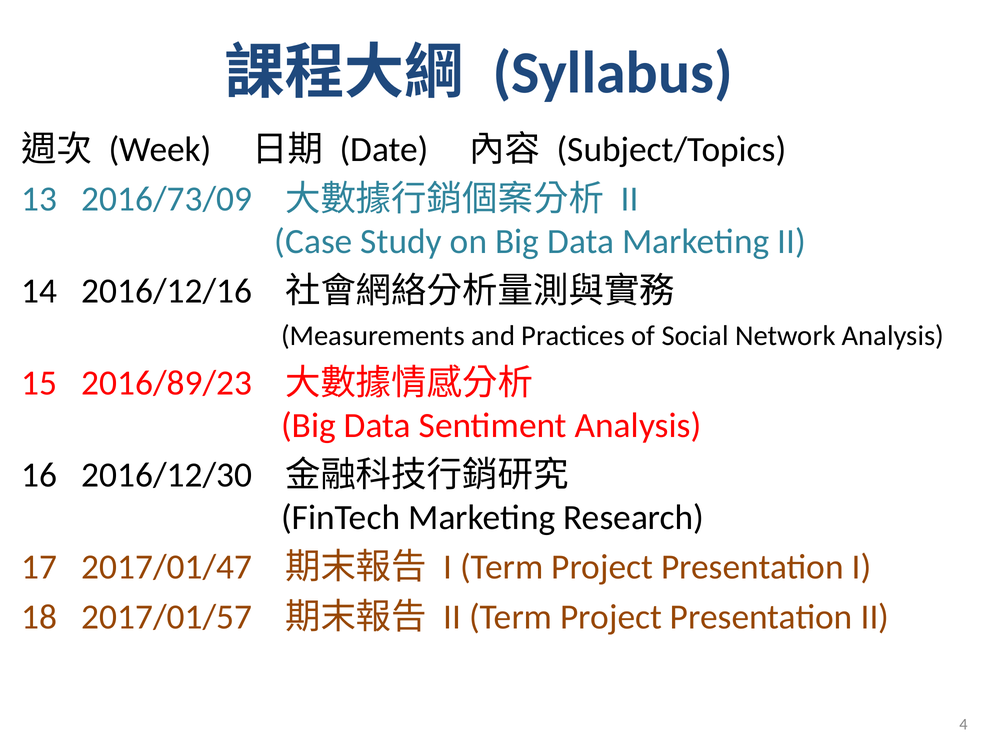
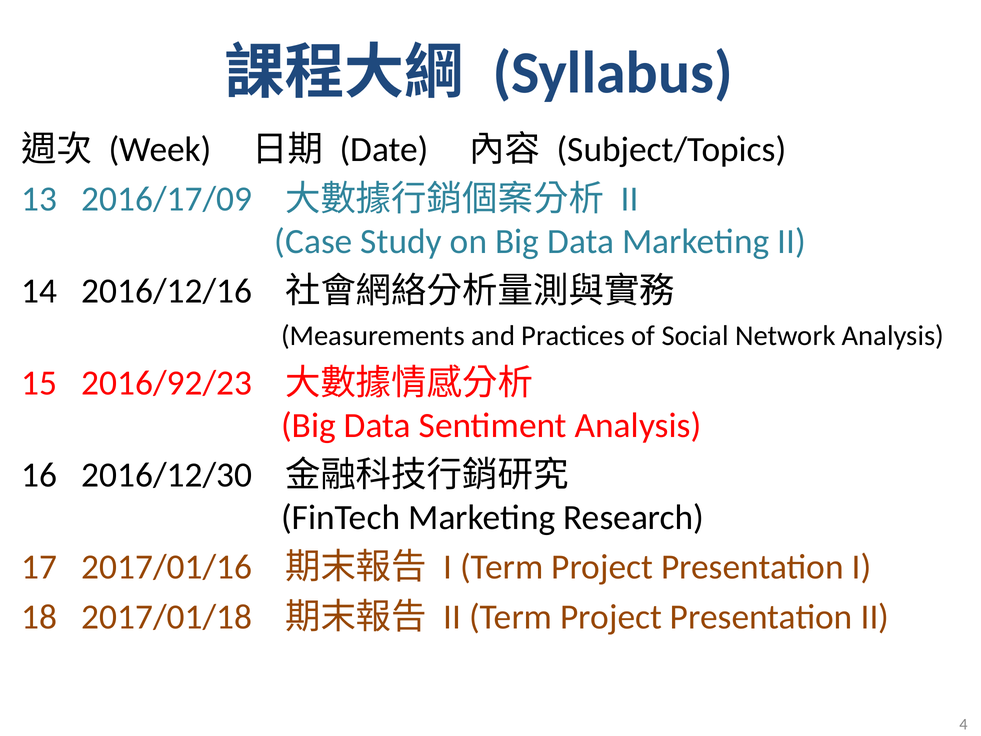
2016/73/09: 2016/73/09 -> 2016/17/09
2016/89/23: 2016/89/23 -> 2016/92/23
2017/01/47: 2017/01/47 -> 2017/01/16
2017/01/57: 2017/01/57 -> 2017/01/18
